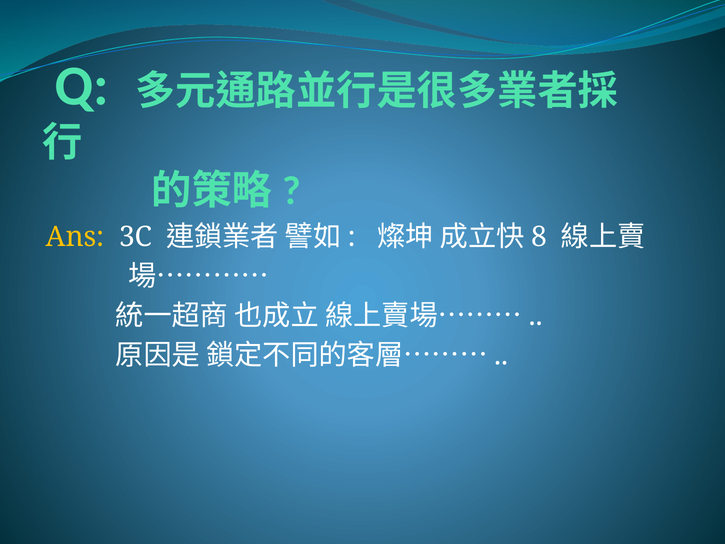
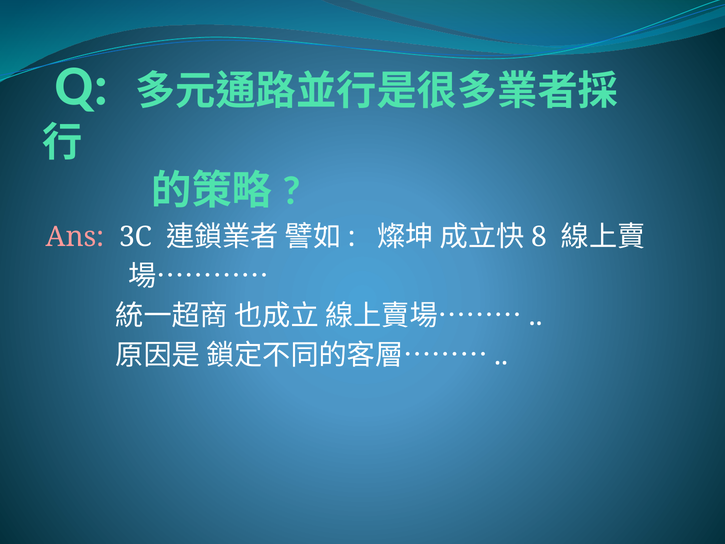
Ans colour: yellow -> pink
